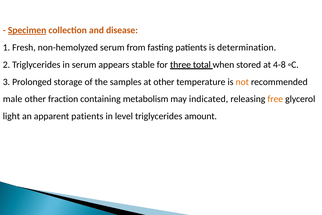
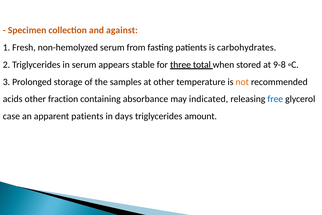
Specimen underline: present -> none
disease: disease -> against
determination: determination -> carbohydrates
4-8: 4-8 -> 9-8
male: male -> acids
metabolism: metabolism -> absorbance
free colour: orange -> blue
light: light -> case
level: level -> days
